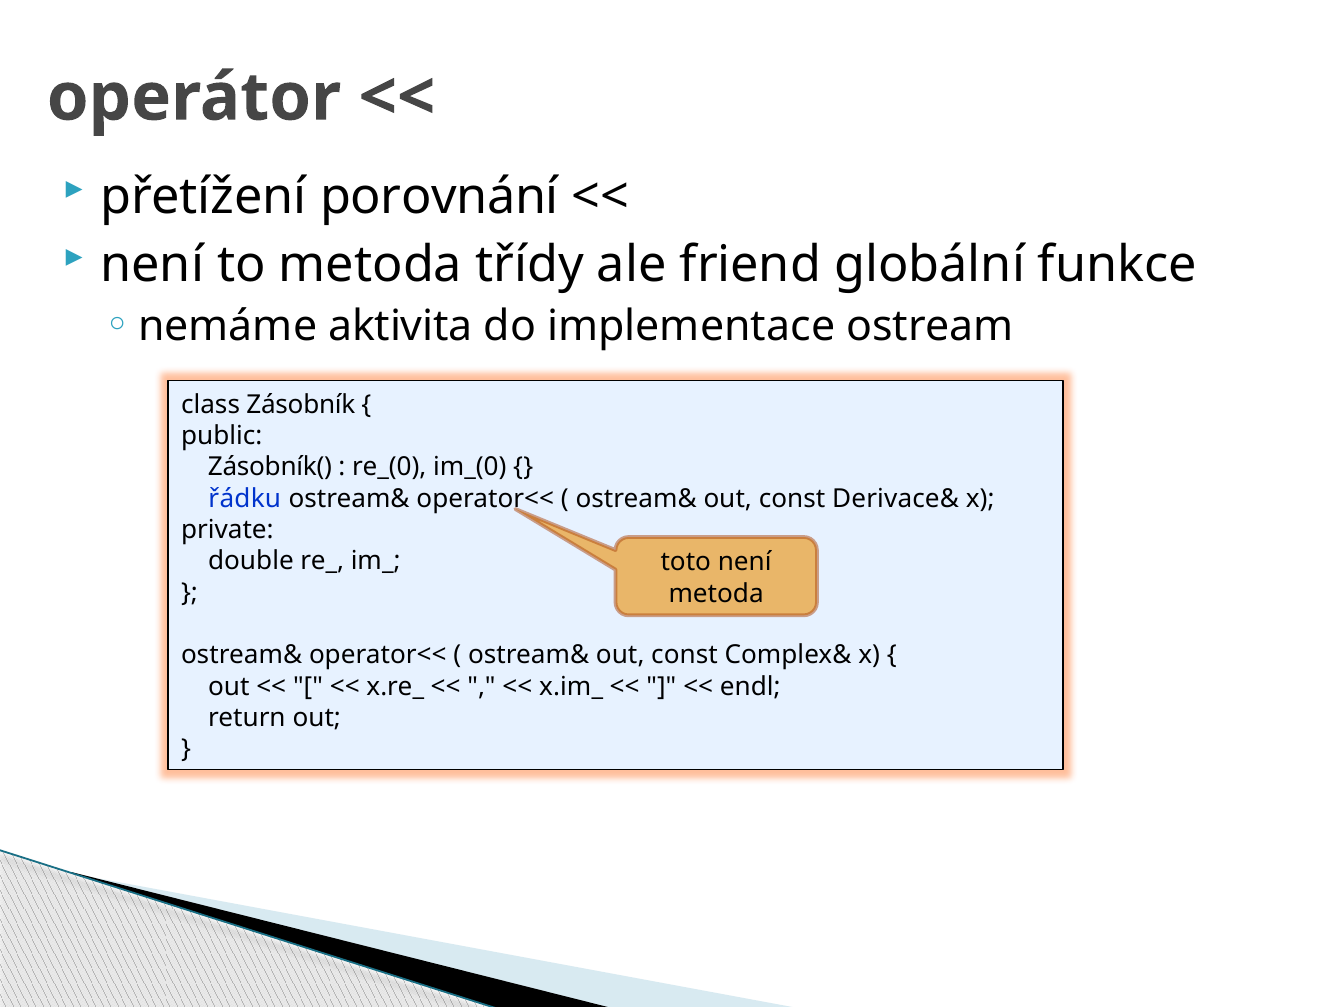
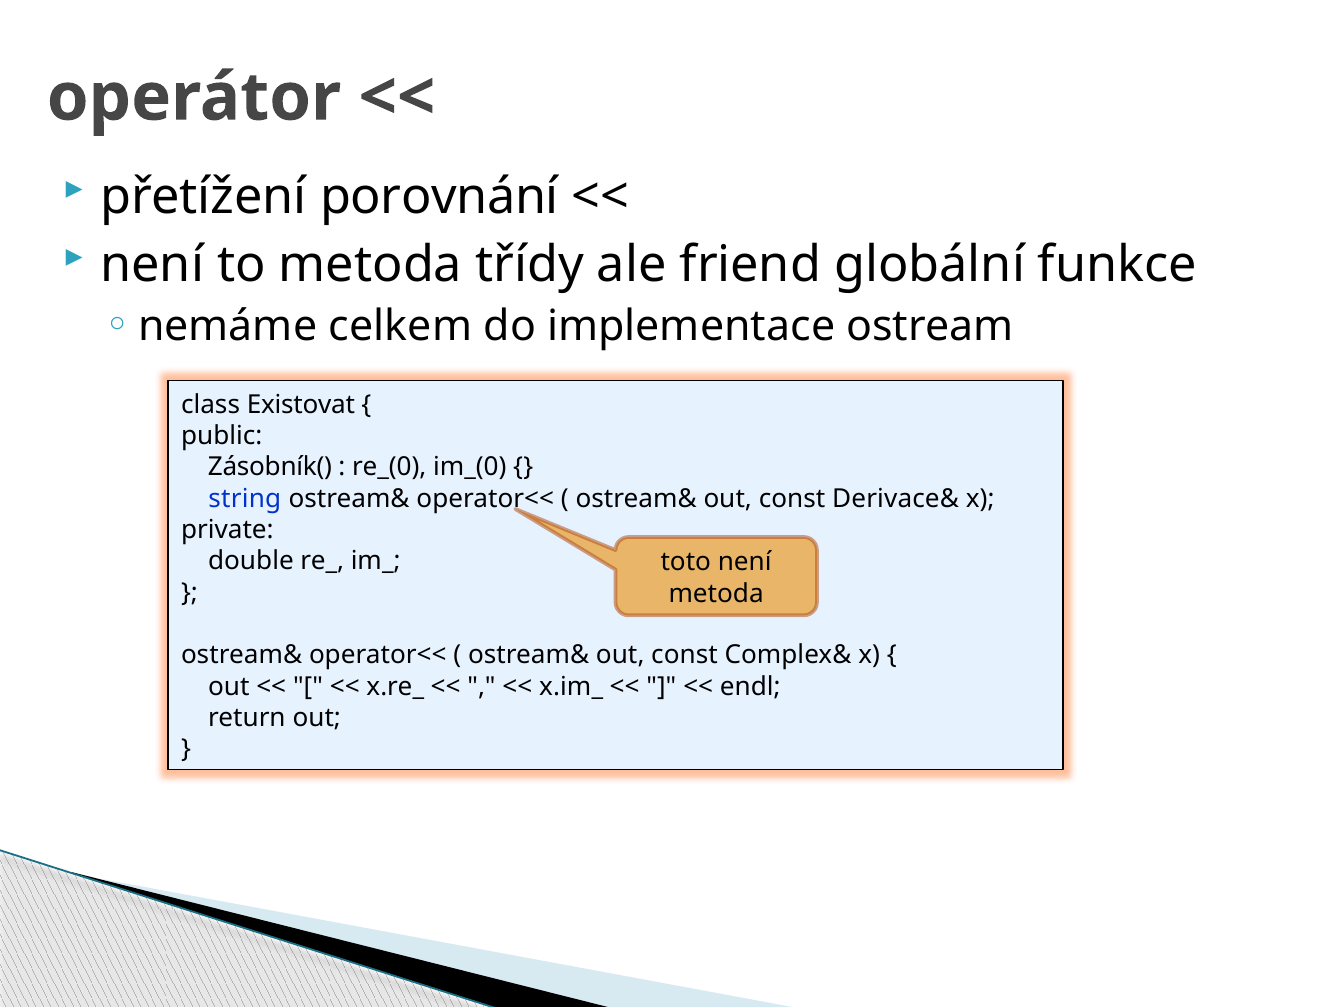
aktivita: aktivita -> celkem
Zásobník: Zásobník -> Existovat
řádku: řádku -> string
